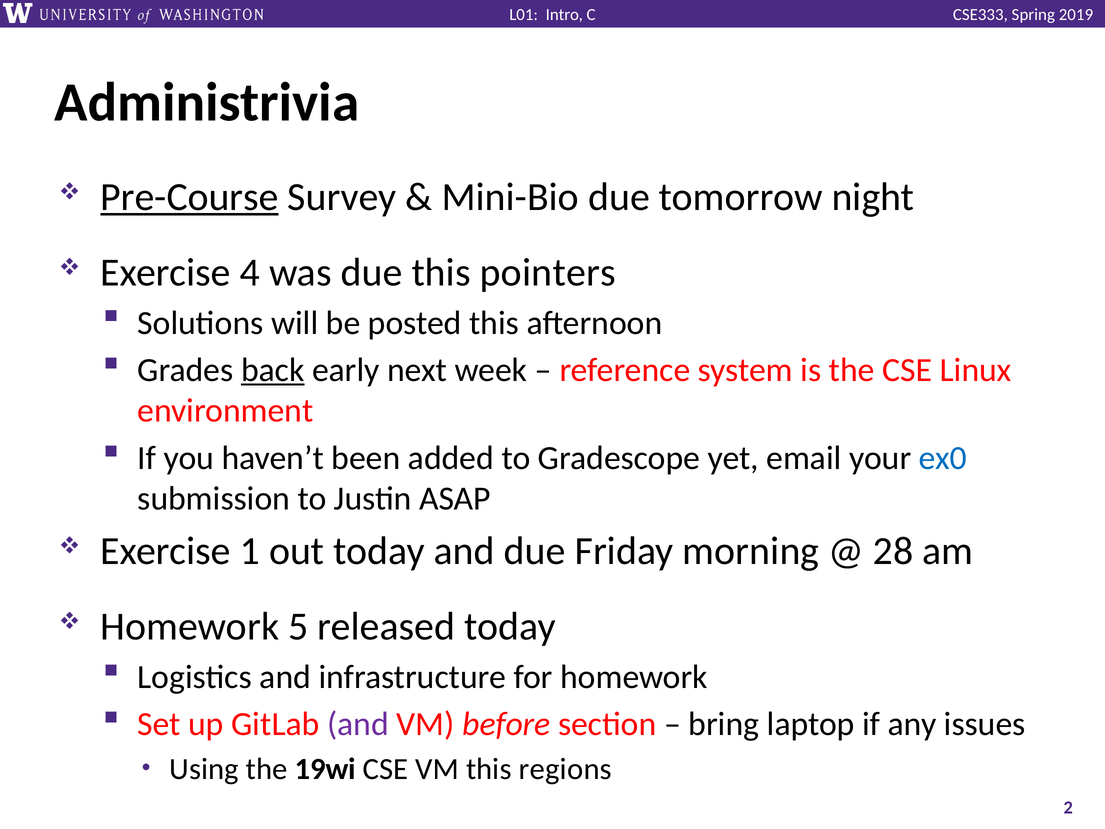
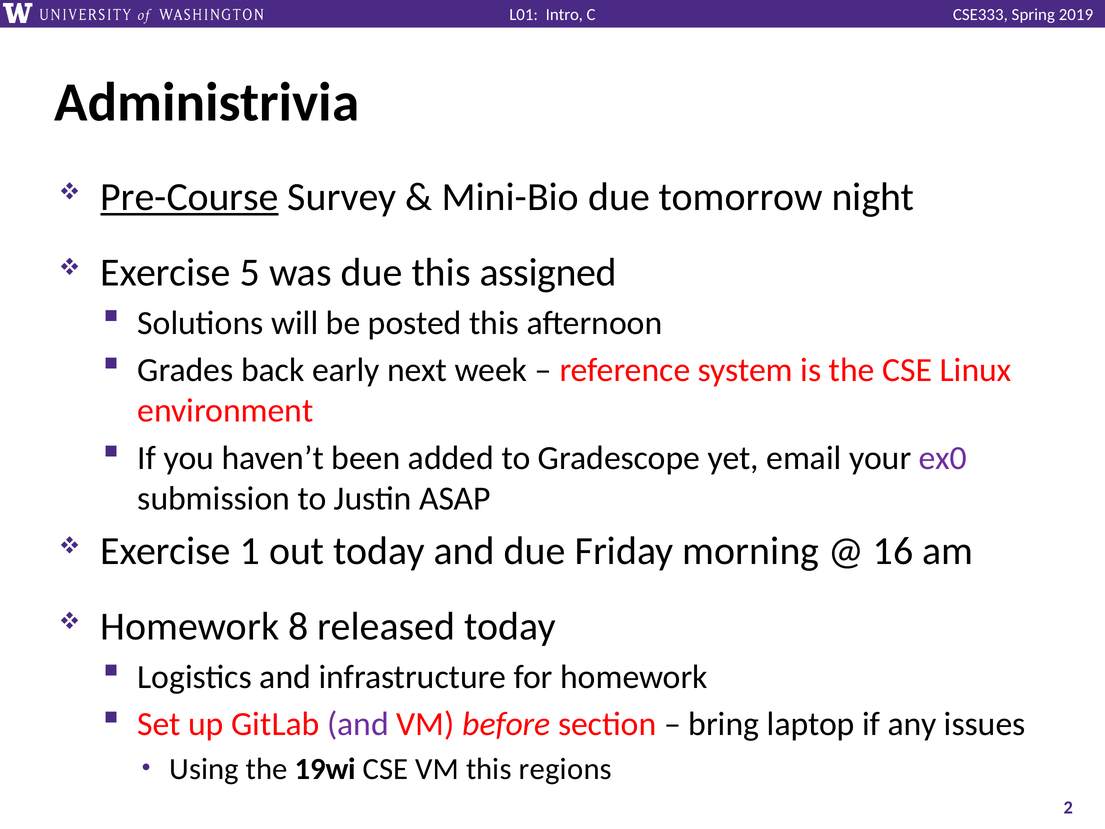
4: 4 -> 5
pointers: pointers -> assigned
back underline: present -> none
ex0 colour: blue -> purple
28: 28 -> 16
5: 5 -> 8
